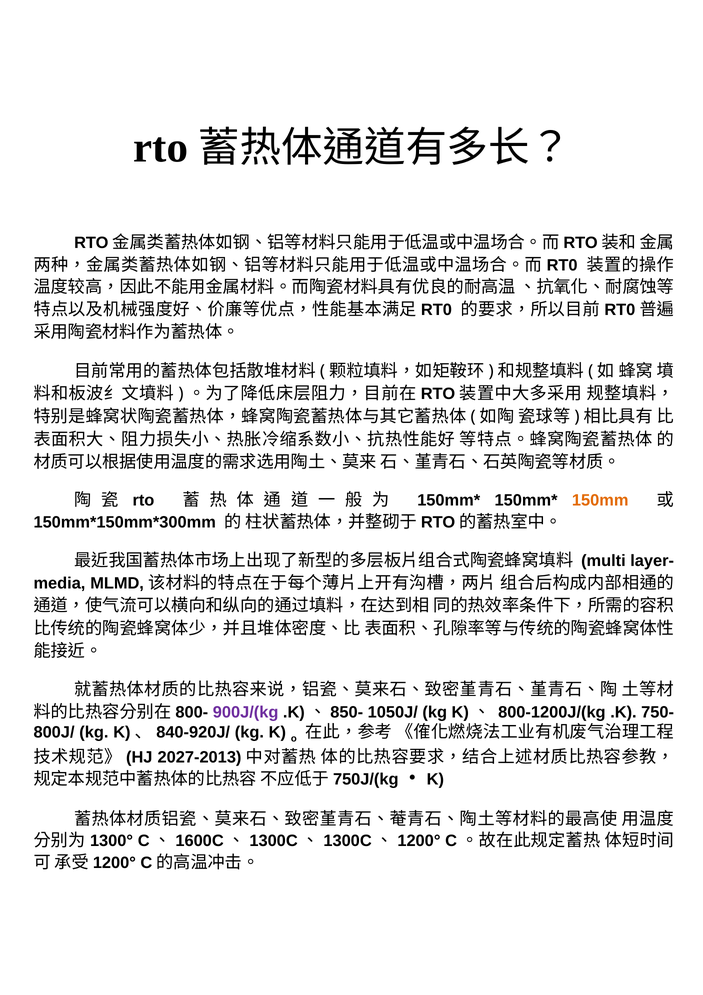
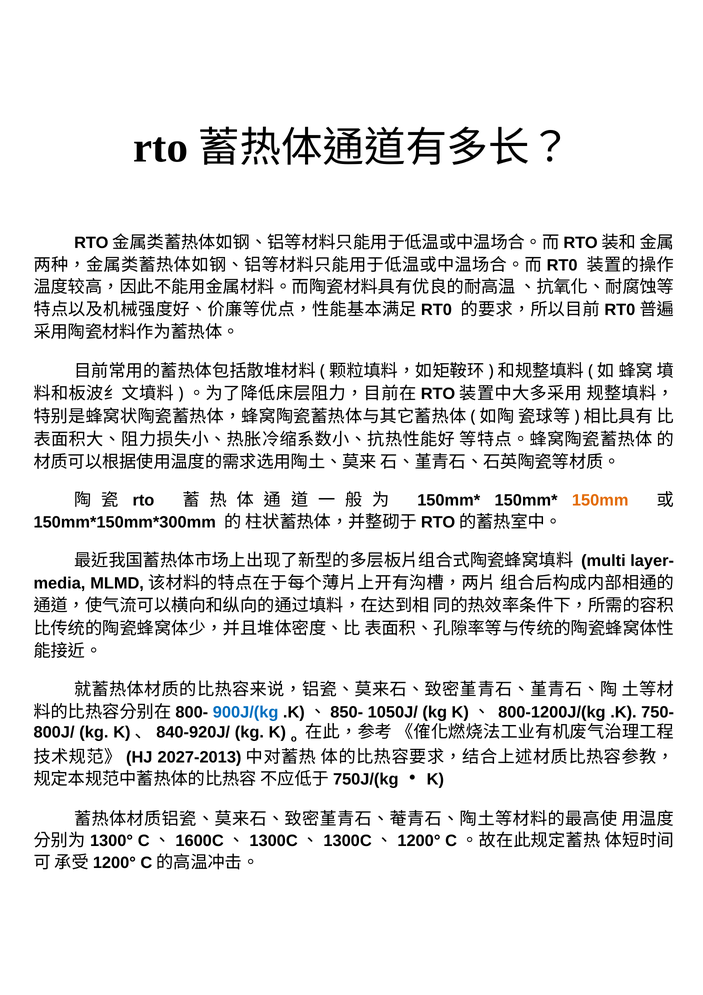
900J/(kg colour: purple -> blue
